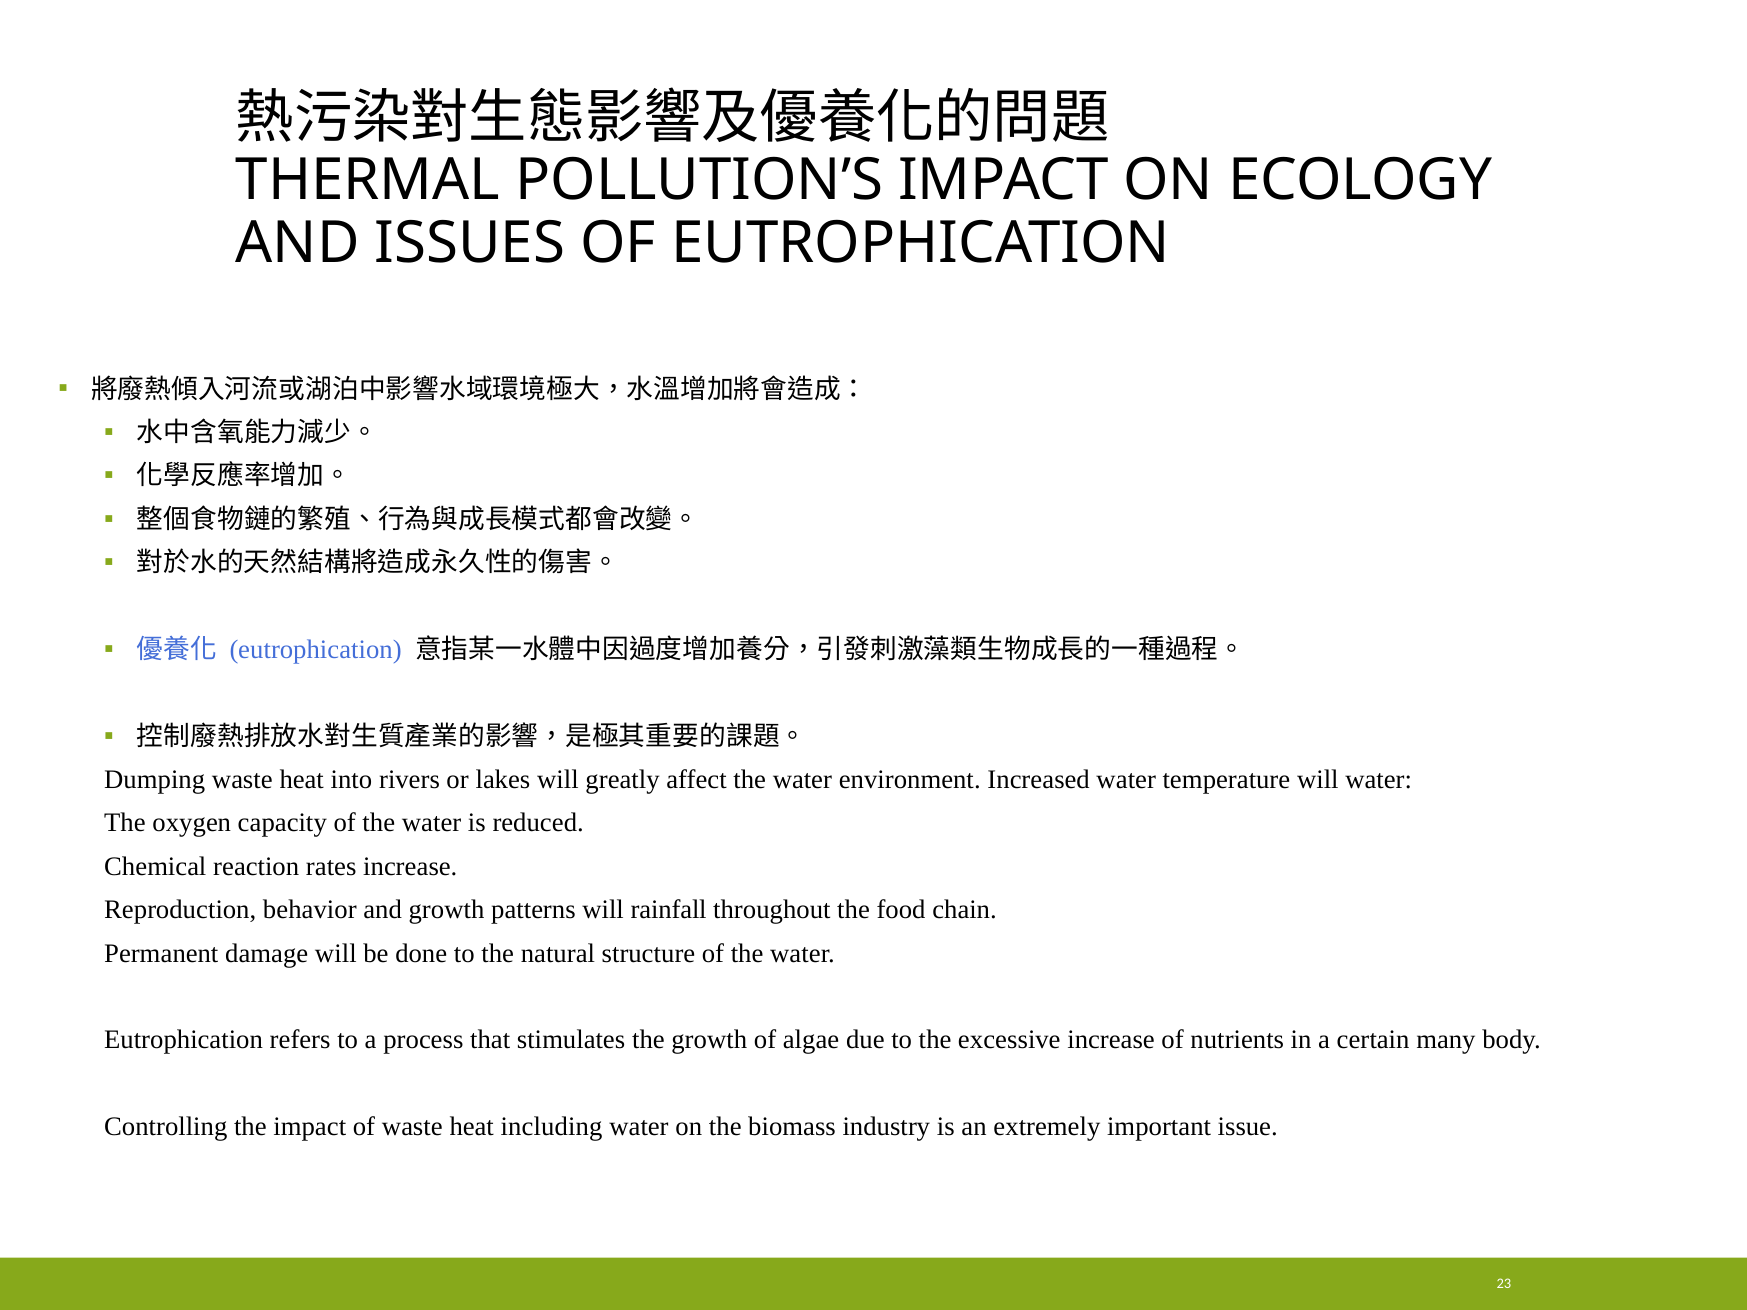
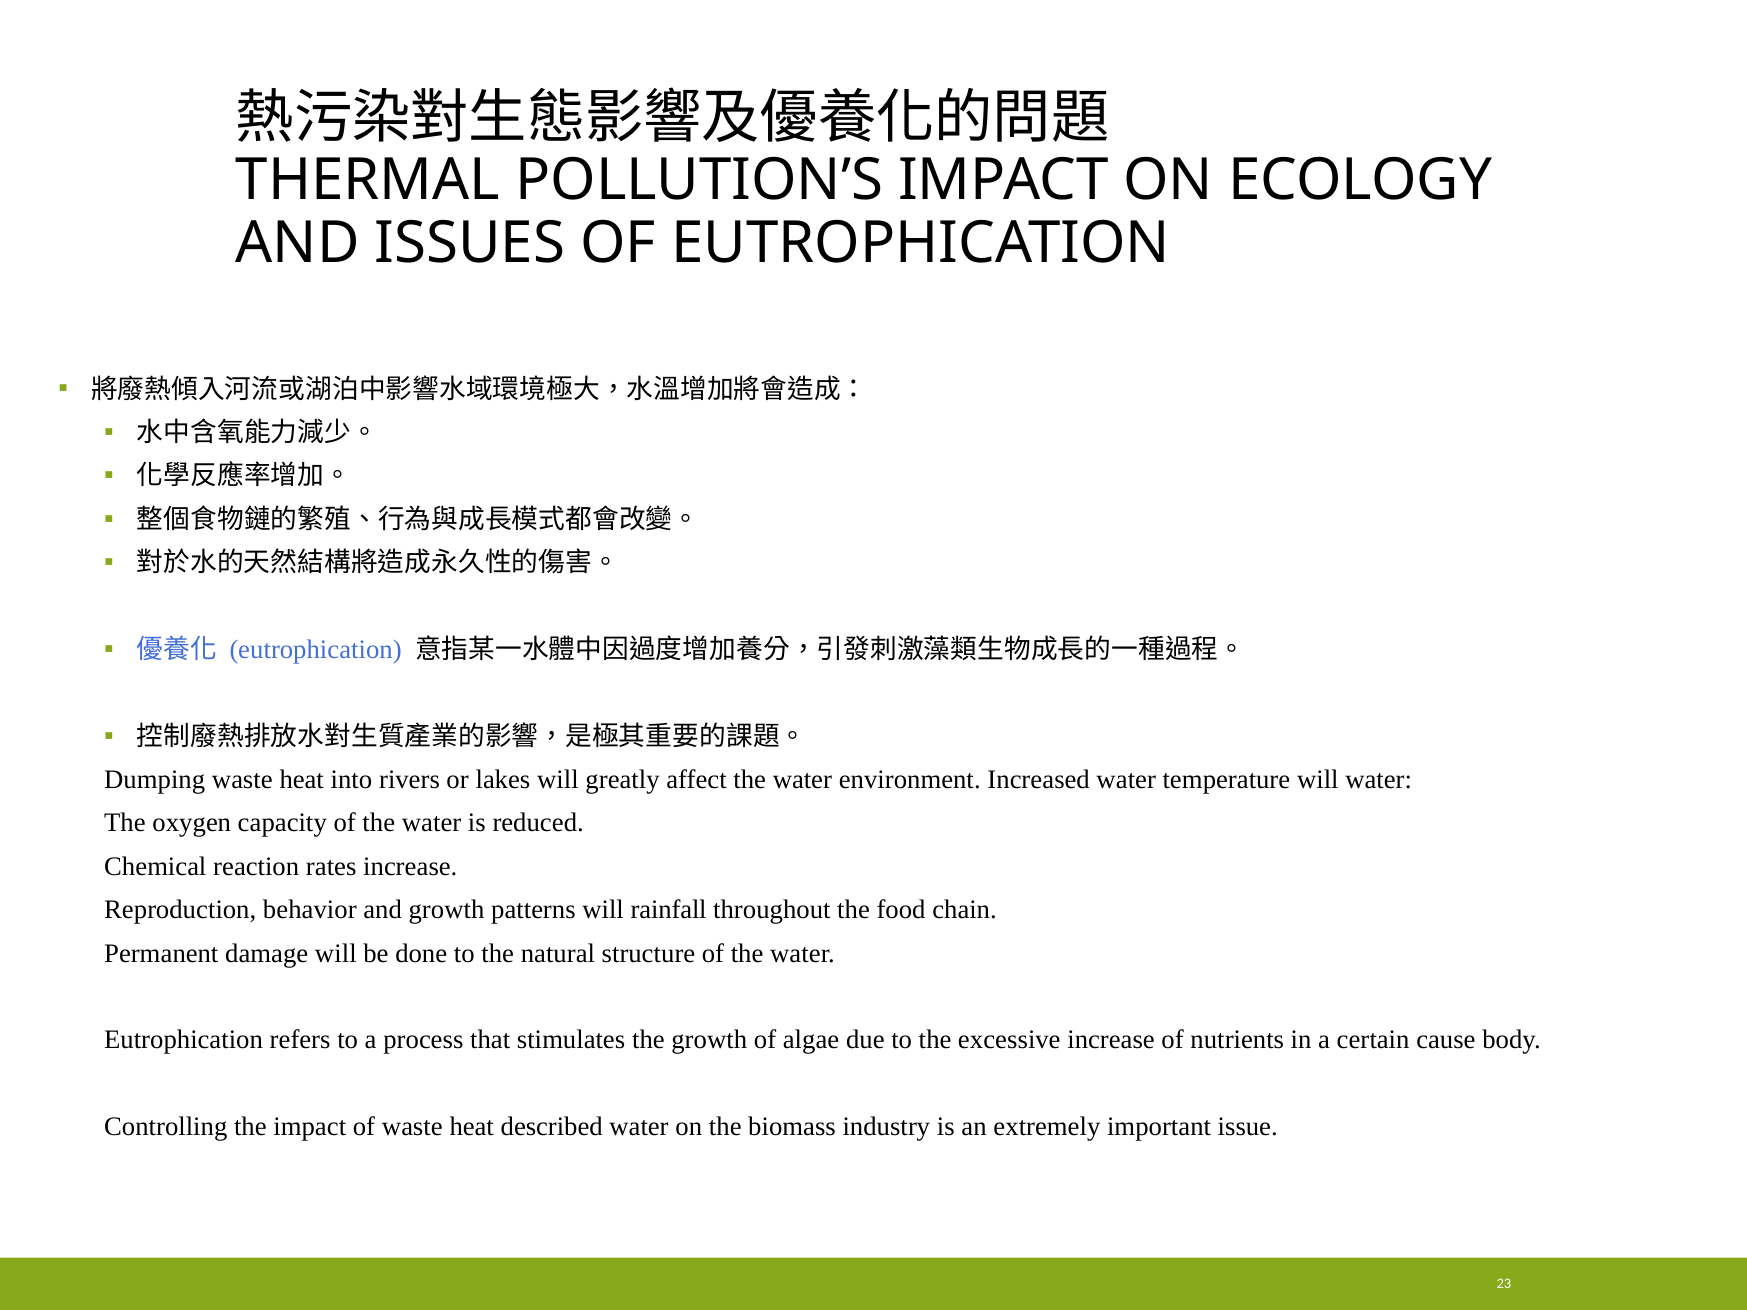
many: many -> cause
including: including -> described
